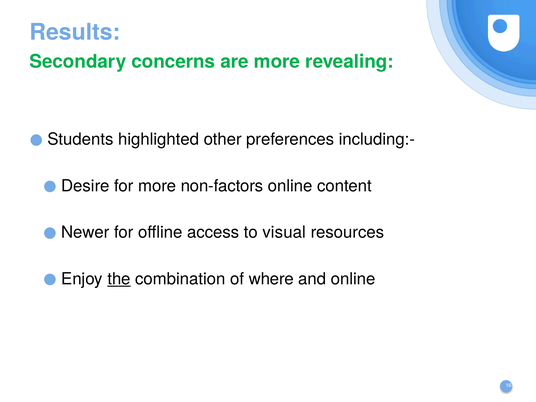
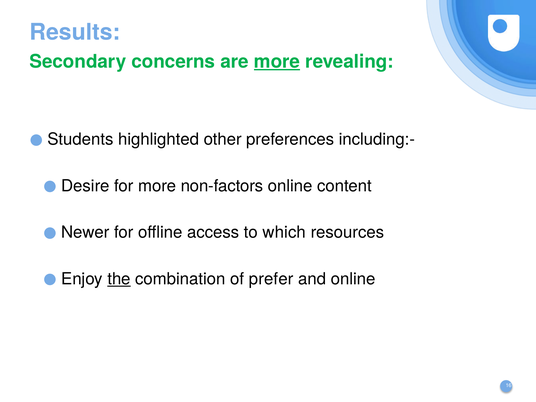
more at (277, 62) underline: none -> present
visual: visual -> which
where: where -> prefer
